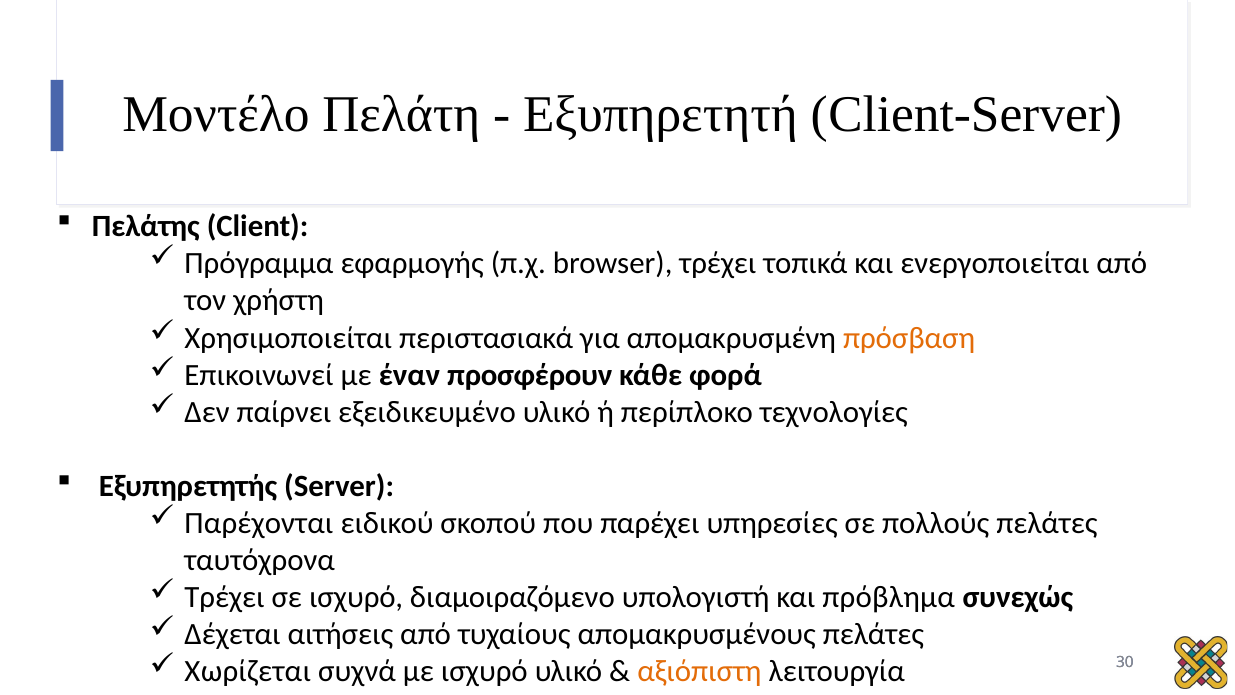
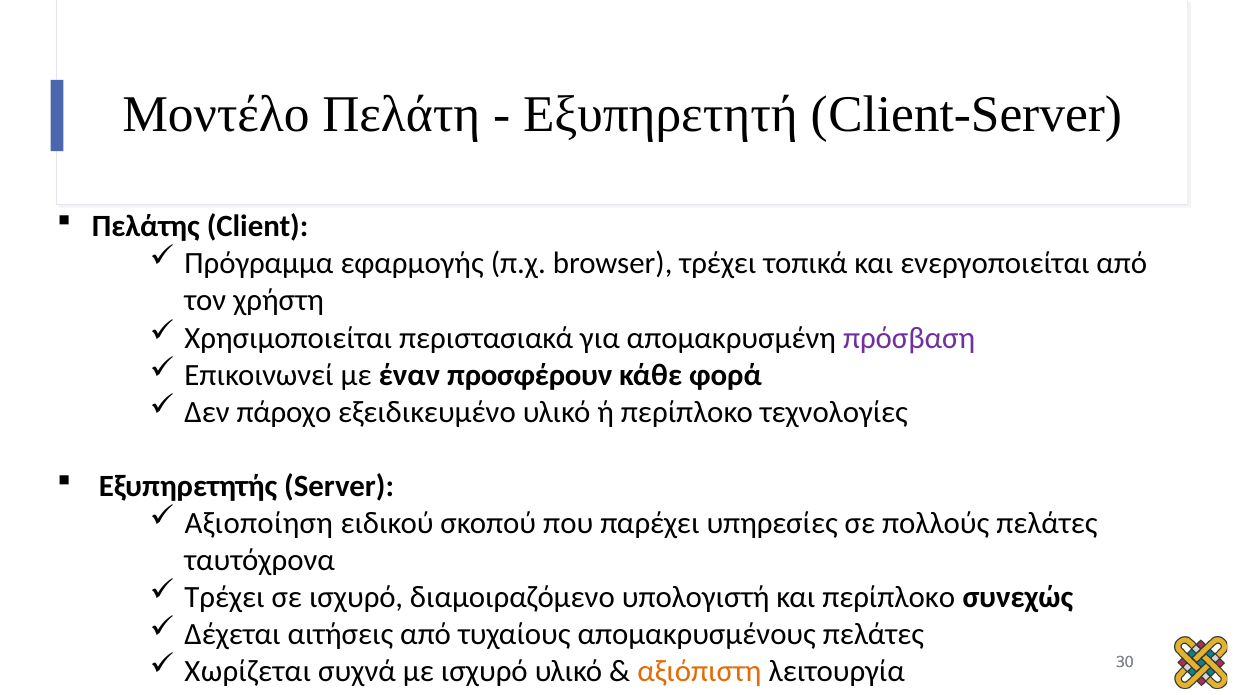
πρόσβαση colour: orange -> purple
παίρνει: παίρνει -> πάροχο
Παρέχονται: Παρέχονται -> Αξιοποίηση
και πρόβλημα: πρόβλημα -> περίπλοκο
